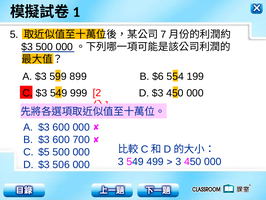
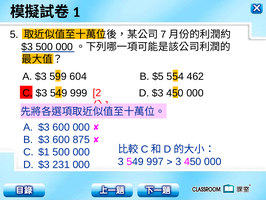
899: 899 -> 604
$6: $6 -> $5
199: 199 -> 462
700: 700 -> 875
$5: $5 -> $1
499: 499 -> 997
506: 506 -> 231
